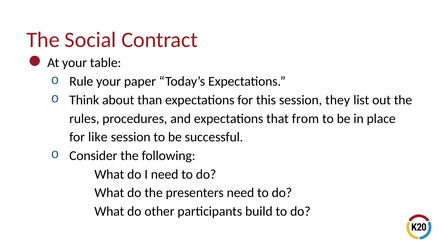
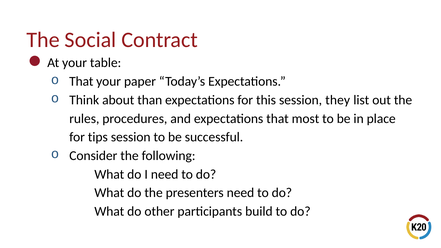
Rule at (81, 81): Rule -> That
from: from -> most
like: like -> tips
